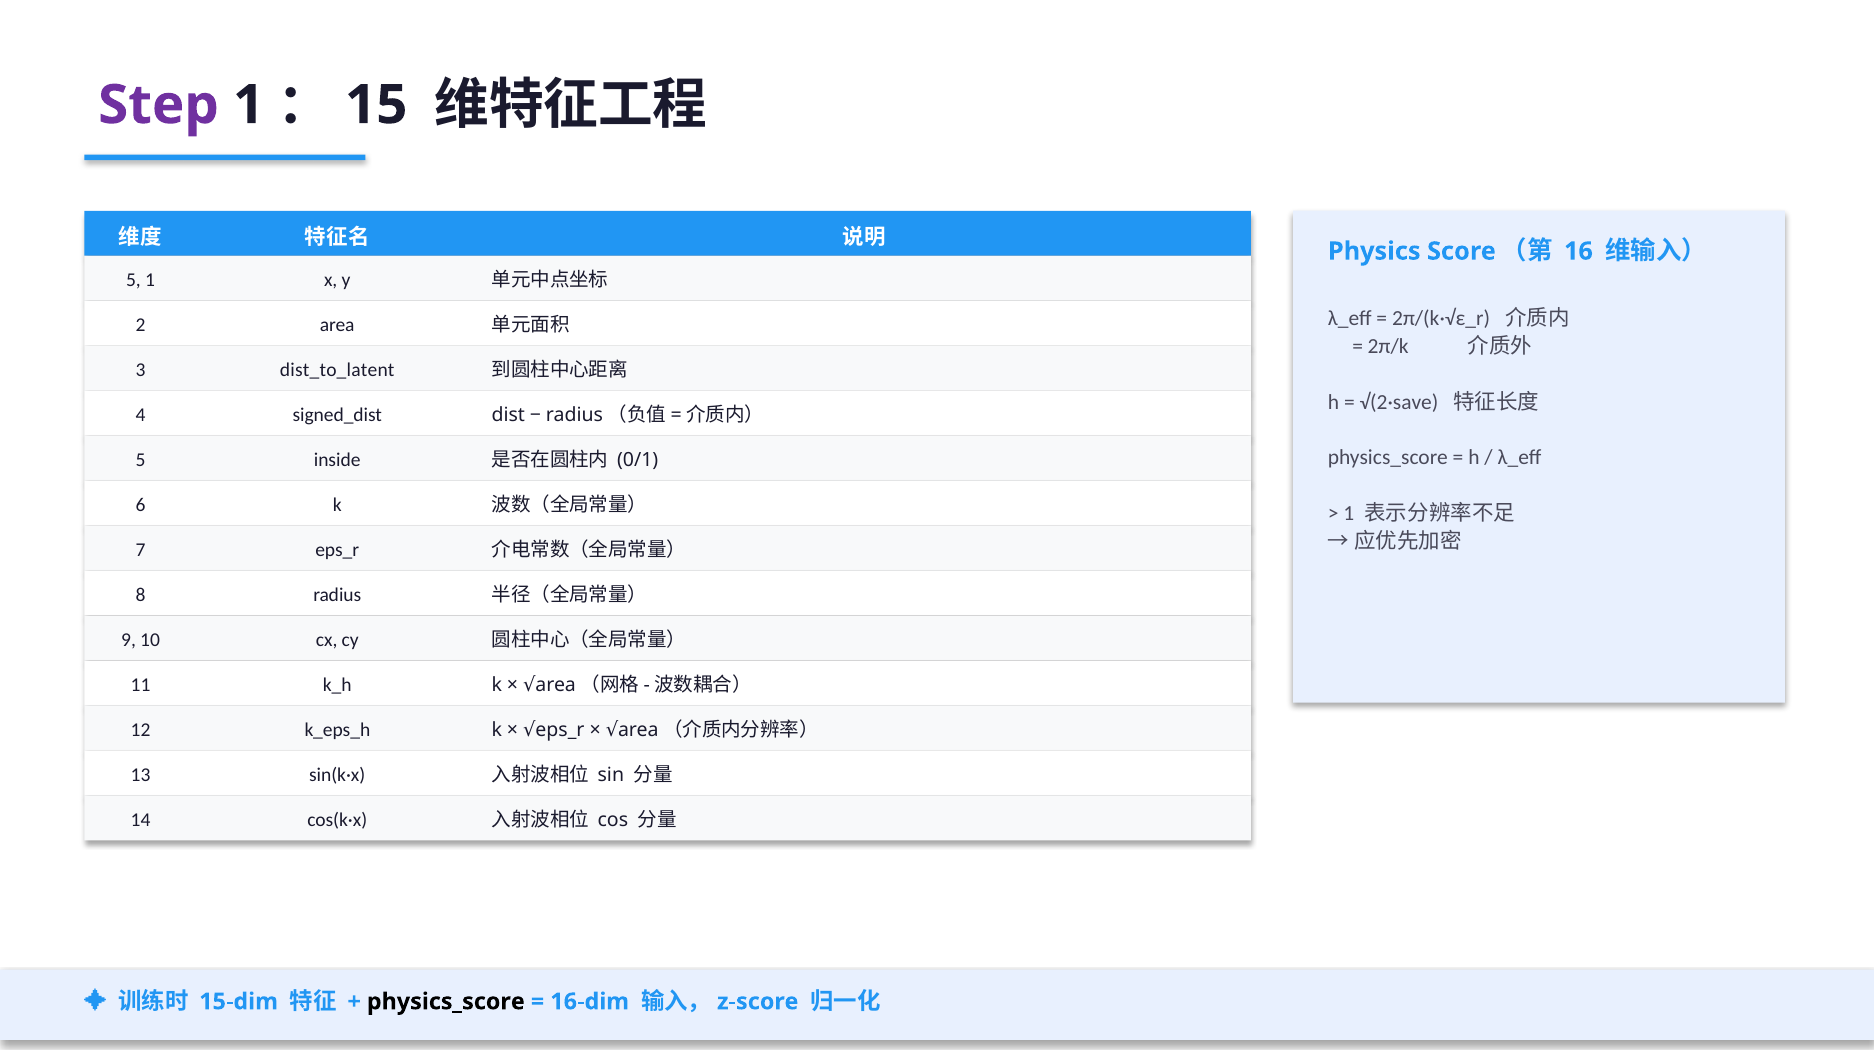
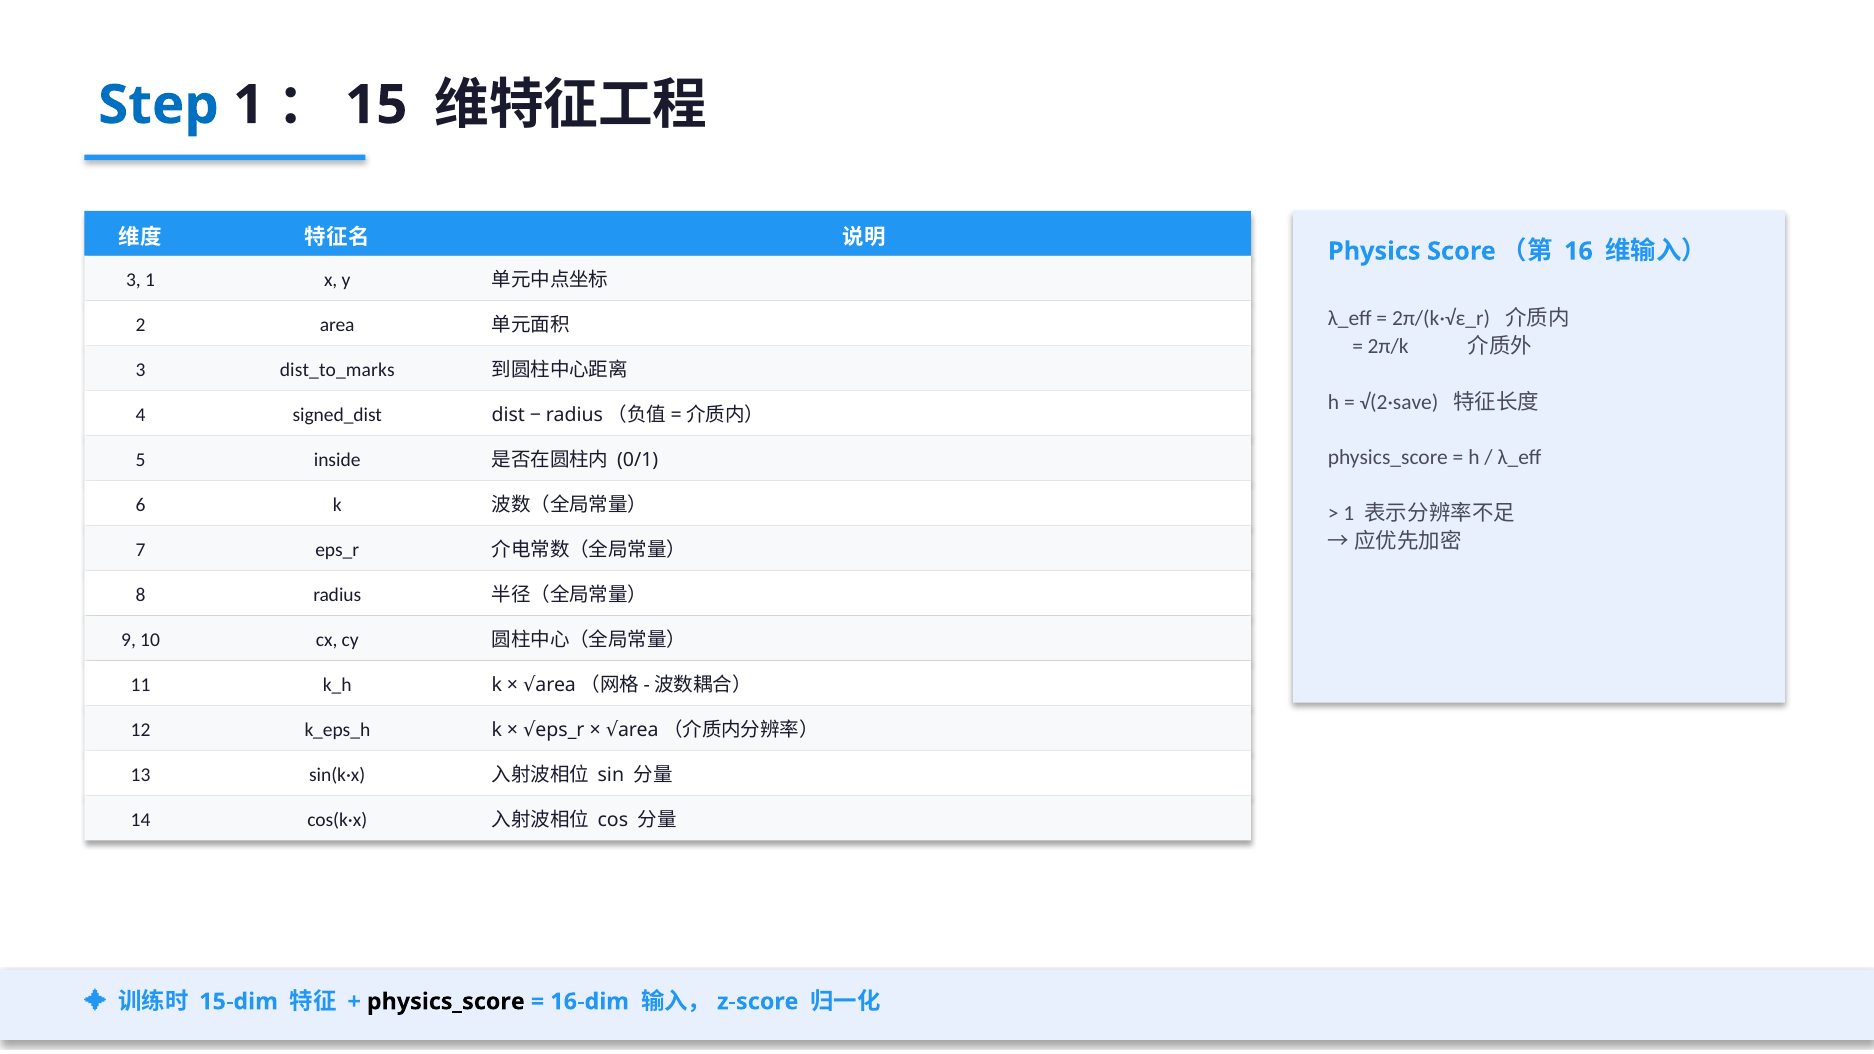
Step colour: purple -> blue
5 at (133, 281): 5 -> 3
dist_to_latent: dist_to_latent -> dist_to_marks
